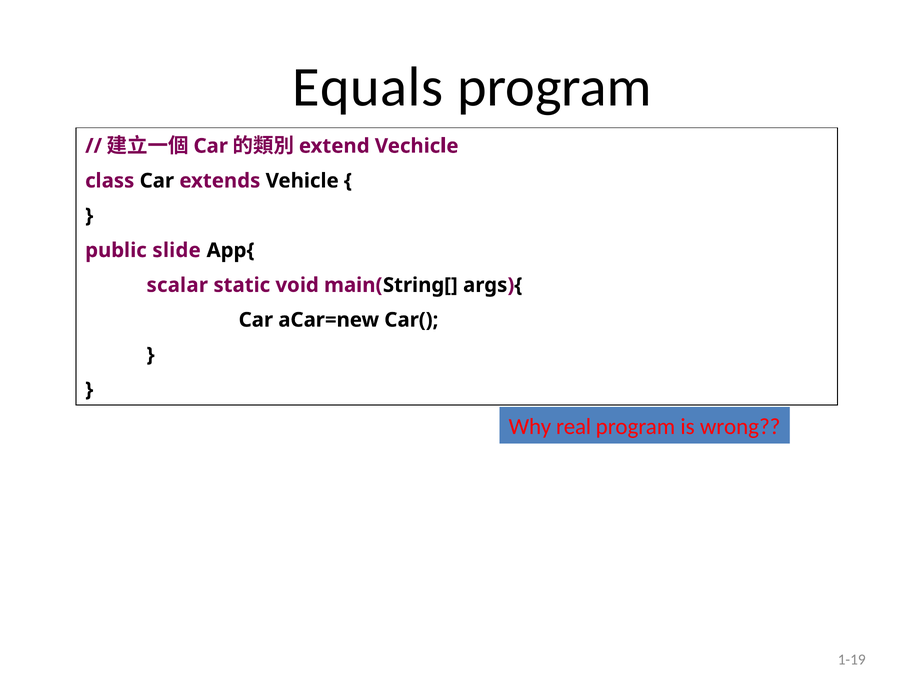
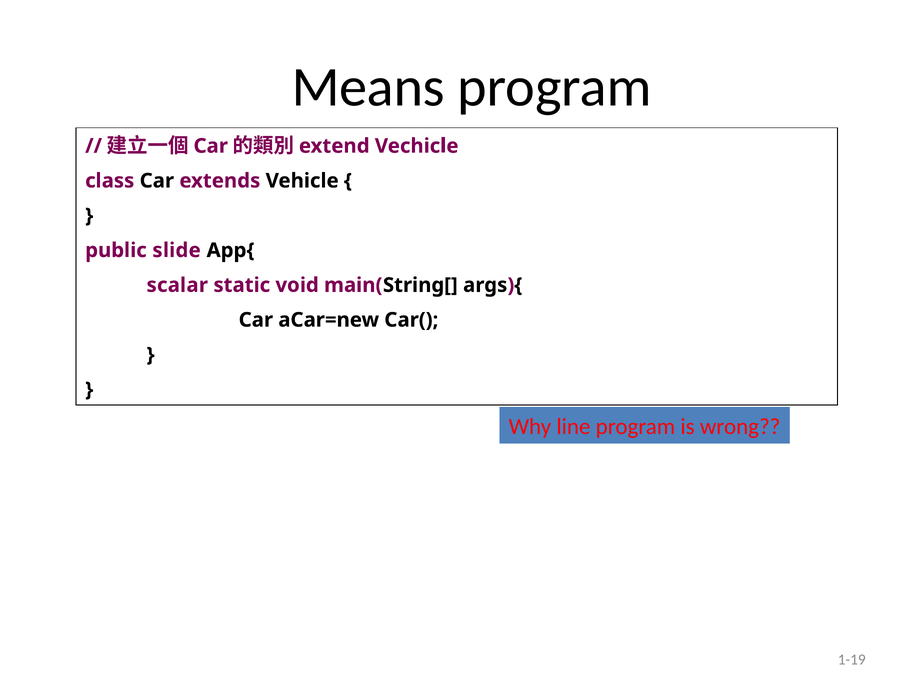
Equals: Equals -> Means
real: real -> line
